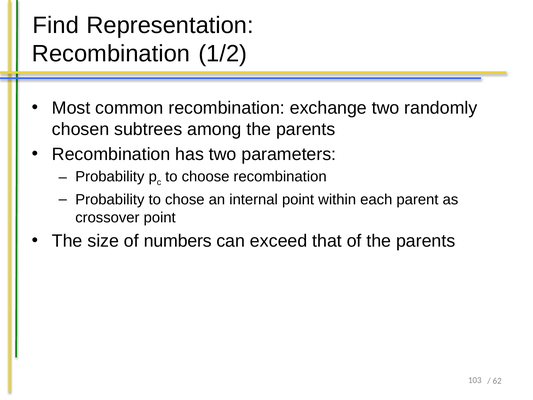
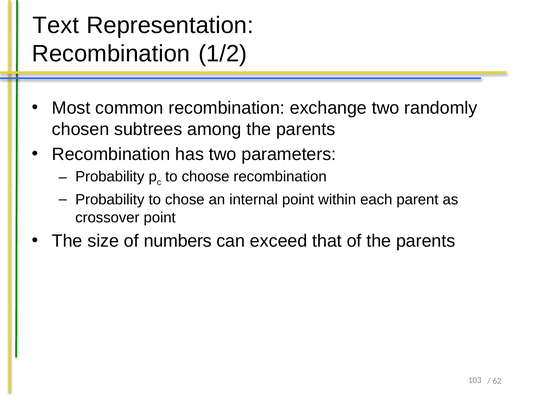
Find: Find -> Text
